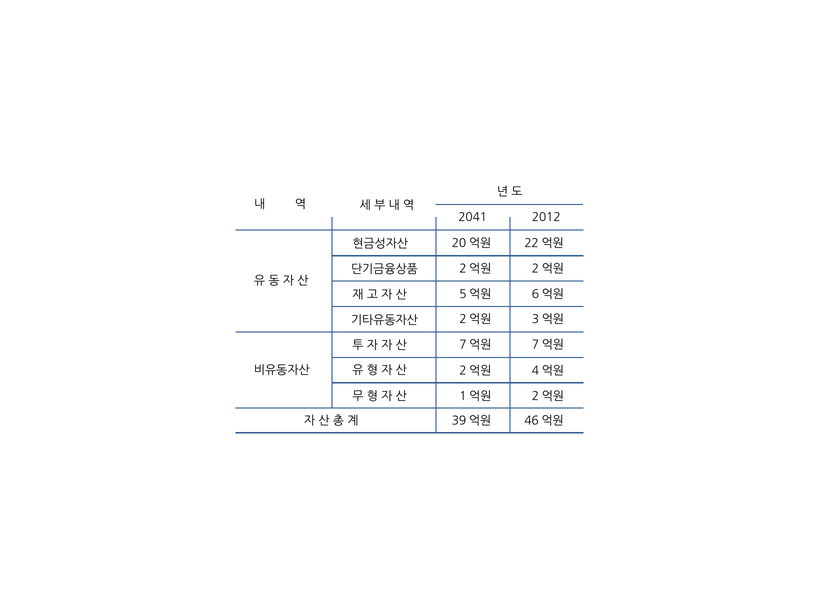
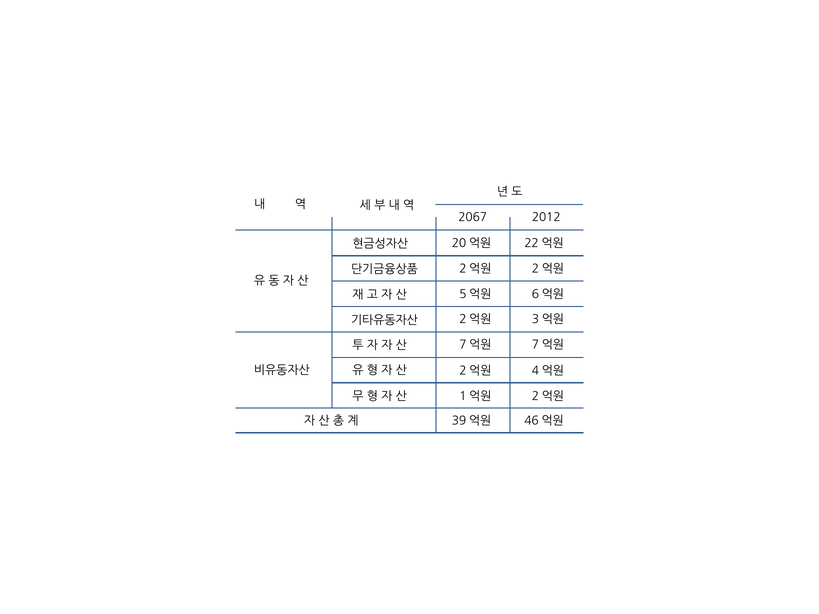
2041: 2041 -> 2067
